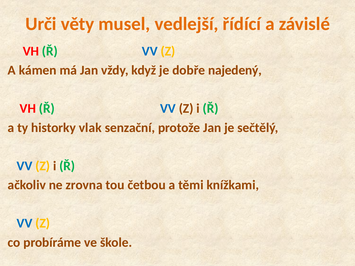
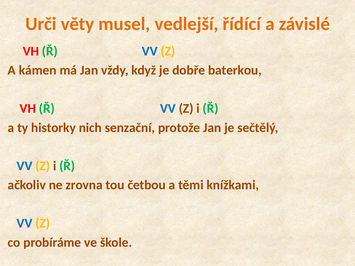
najedený: najedený -> baterkou
vlak: vlak -> nich
